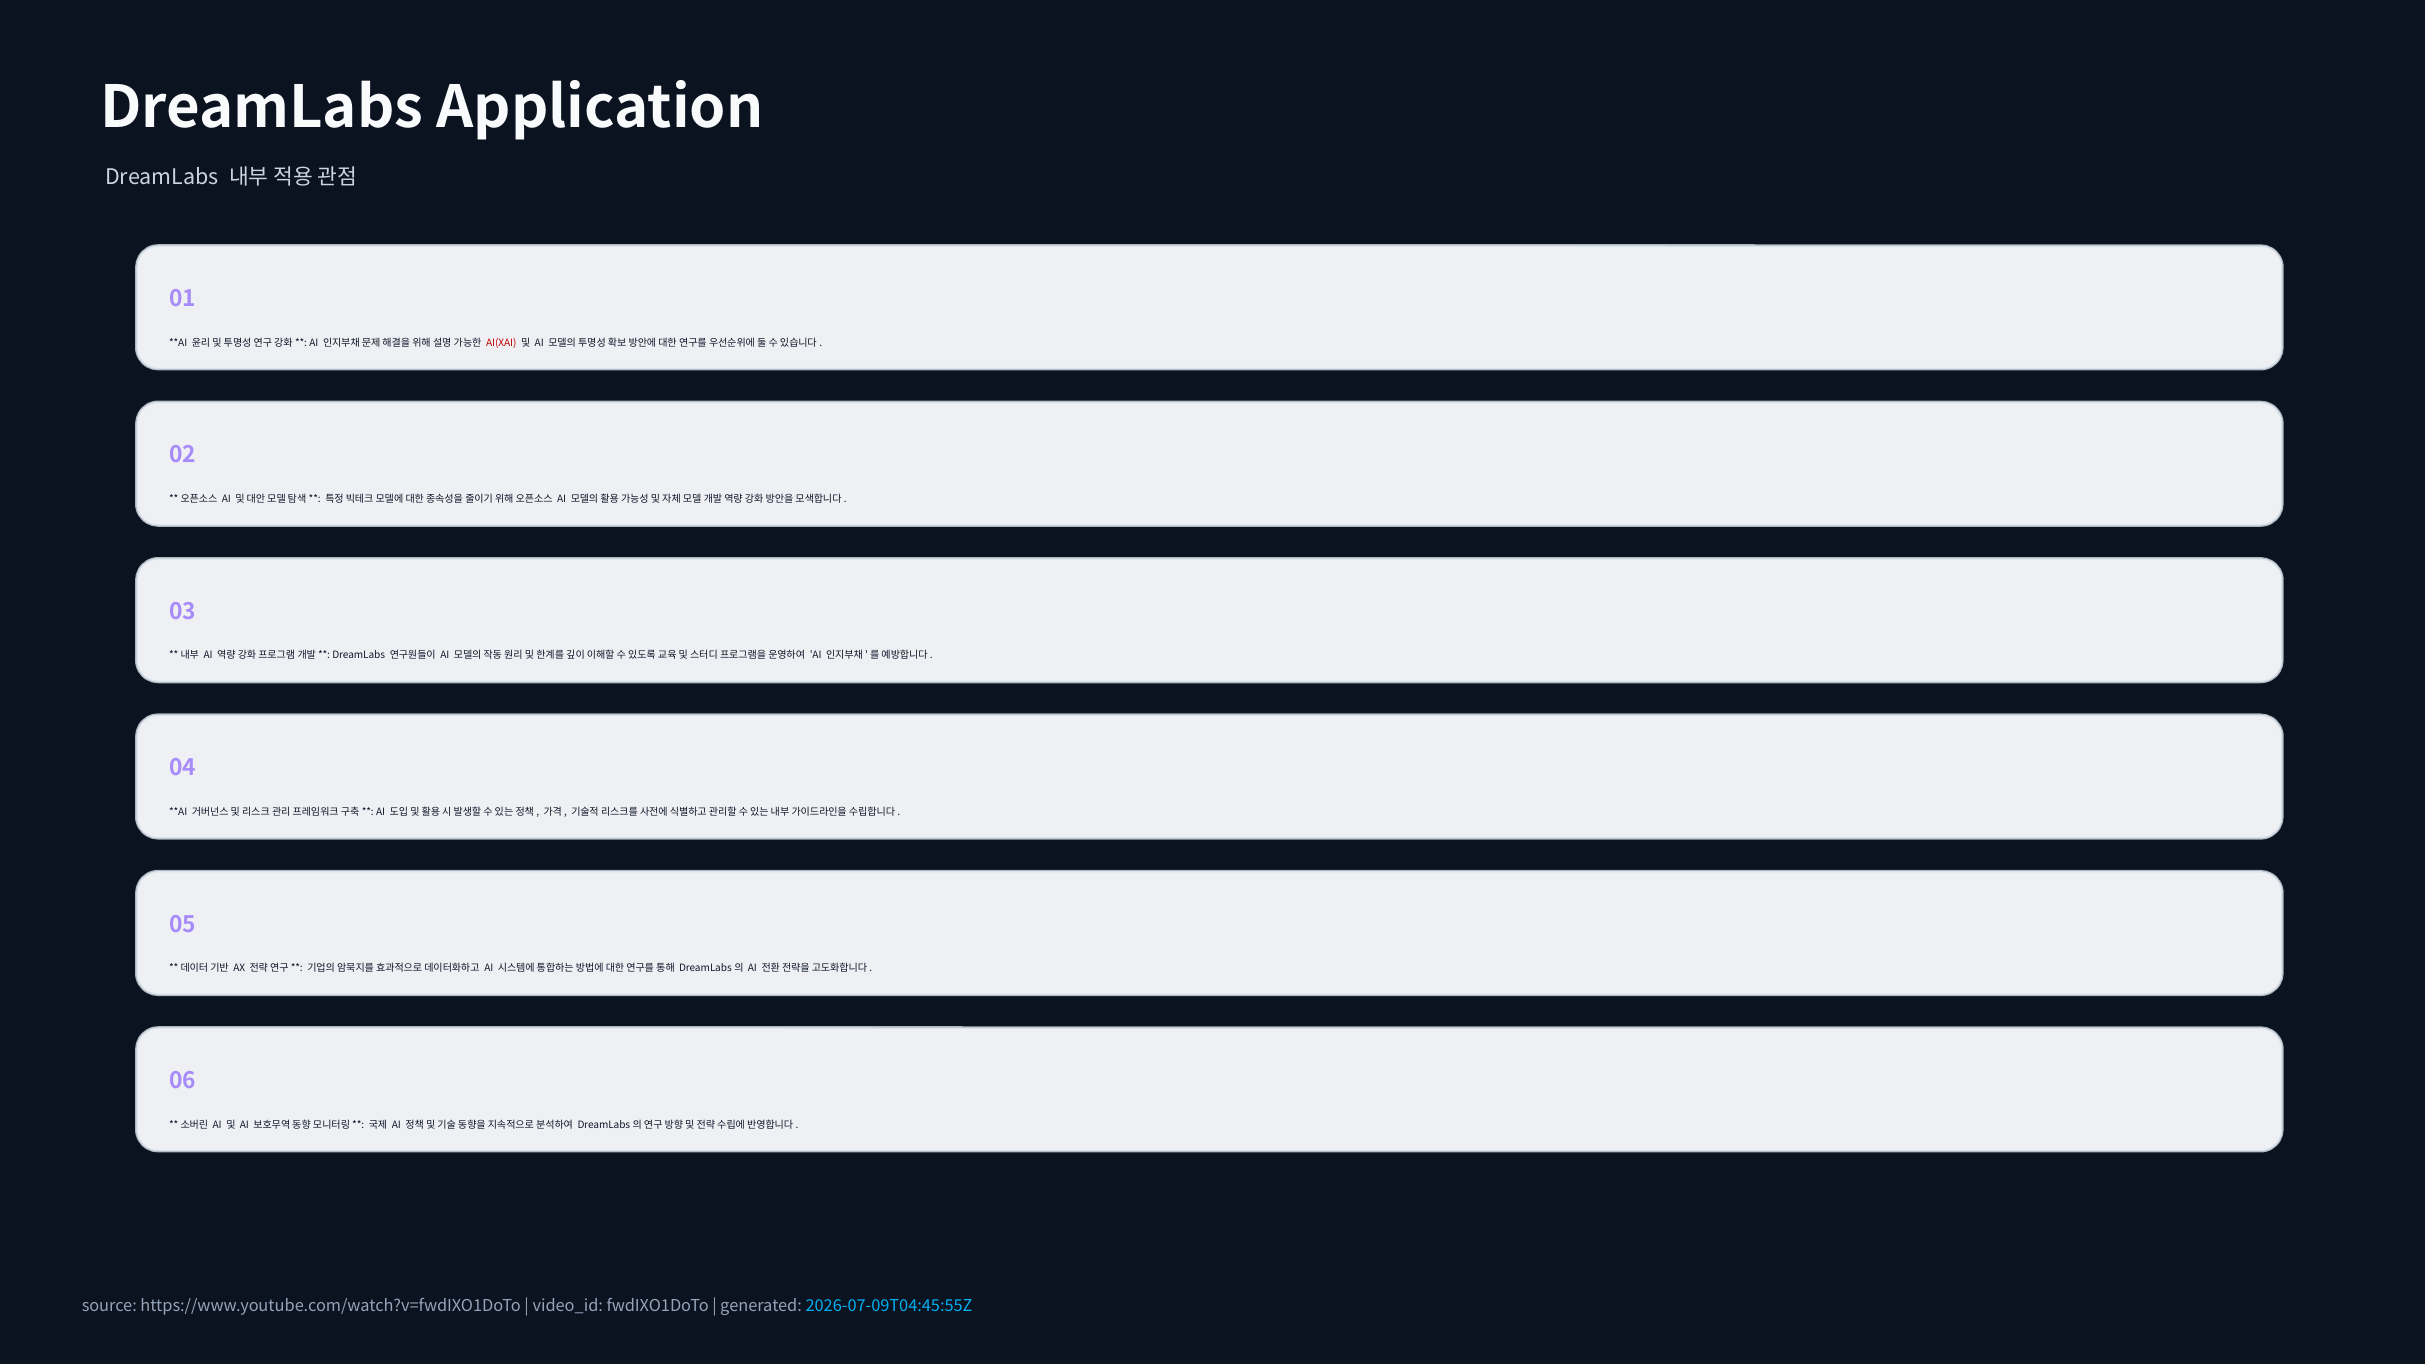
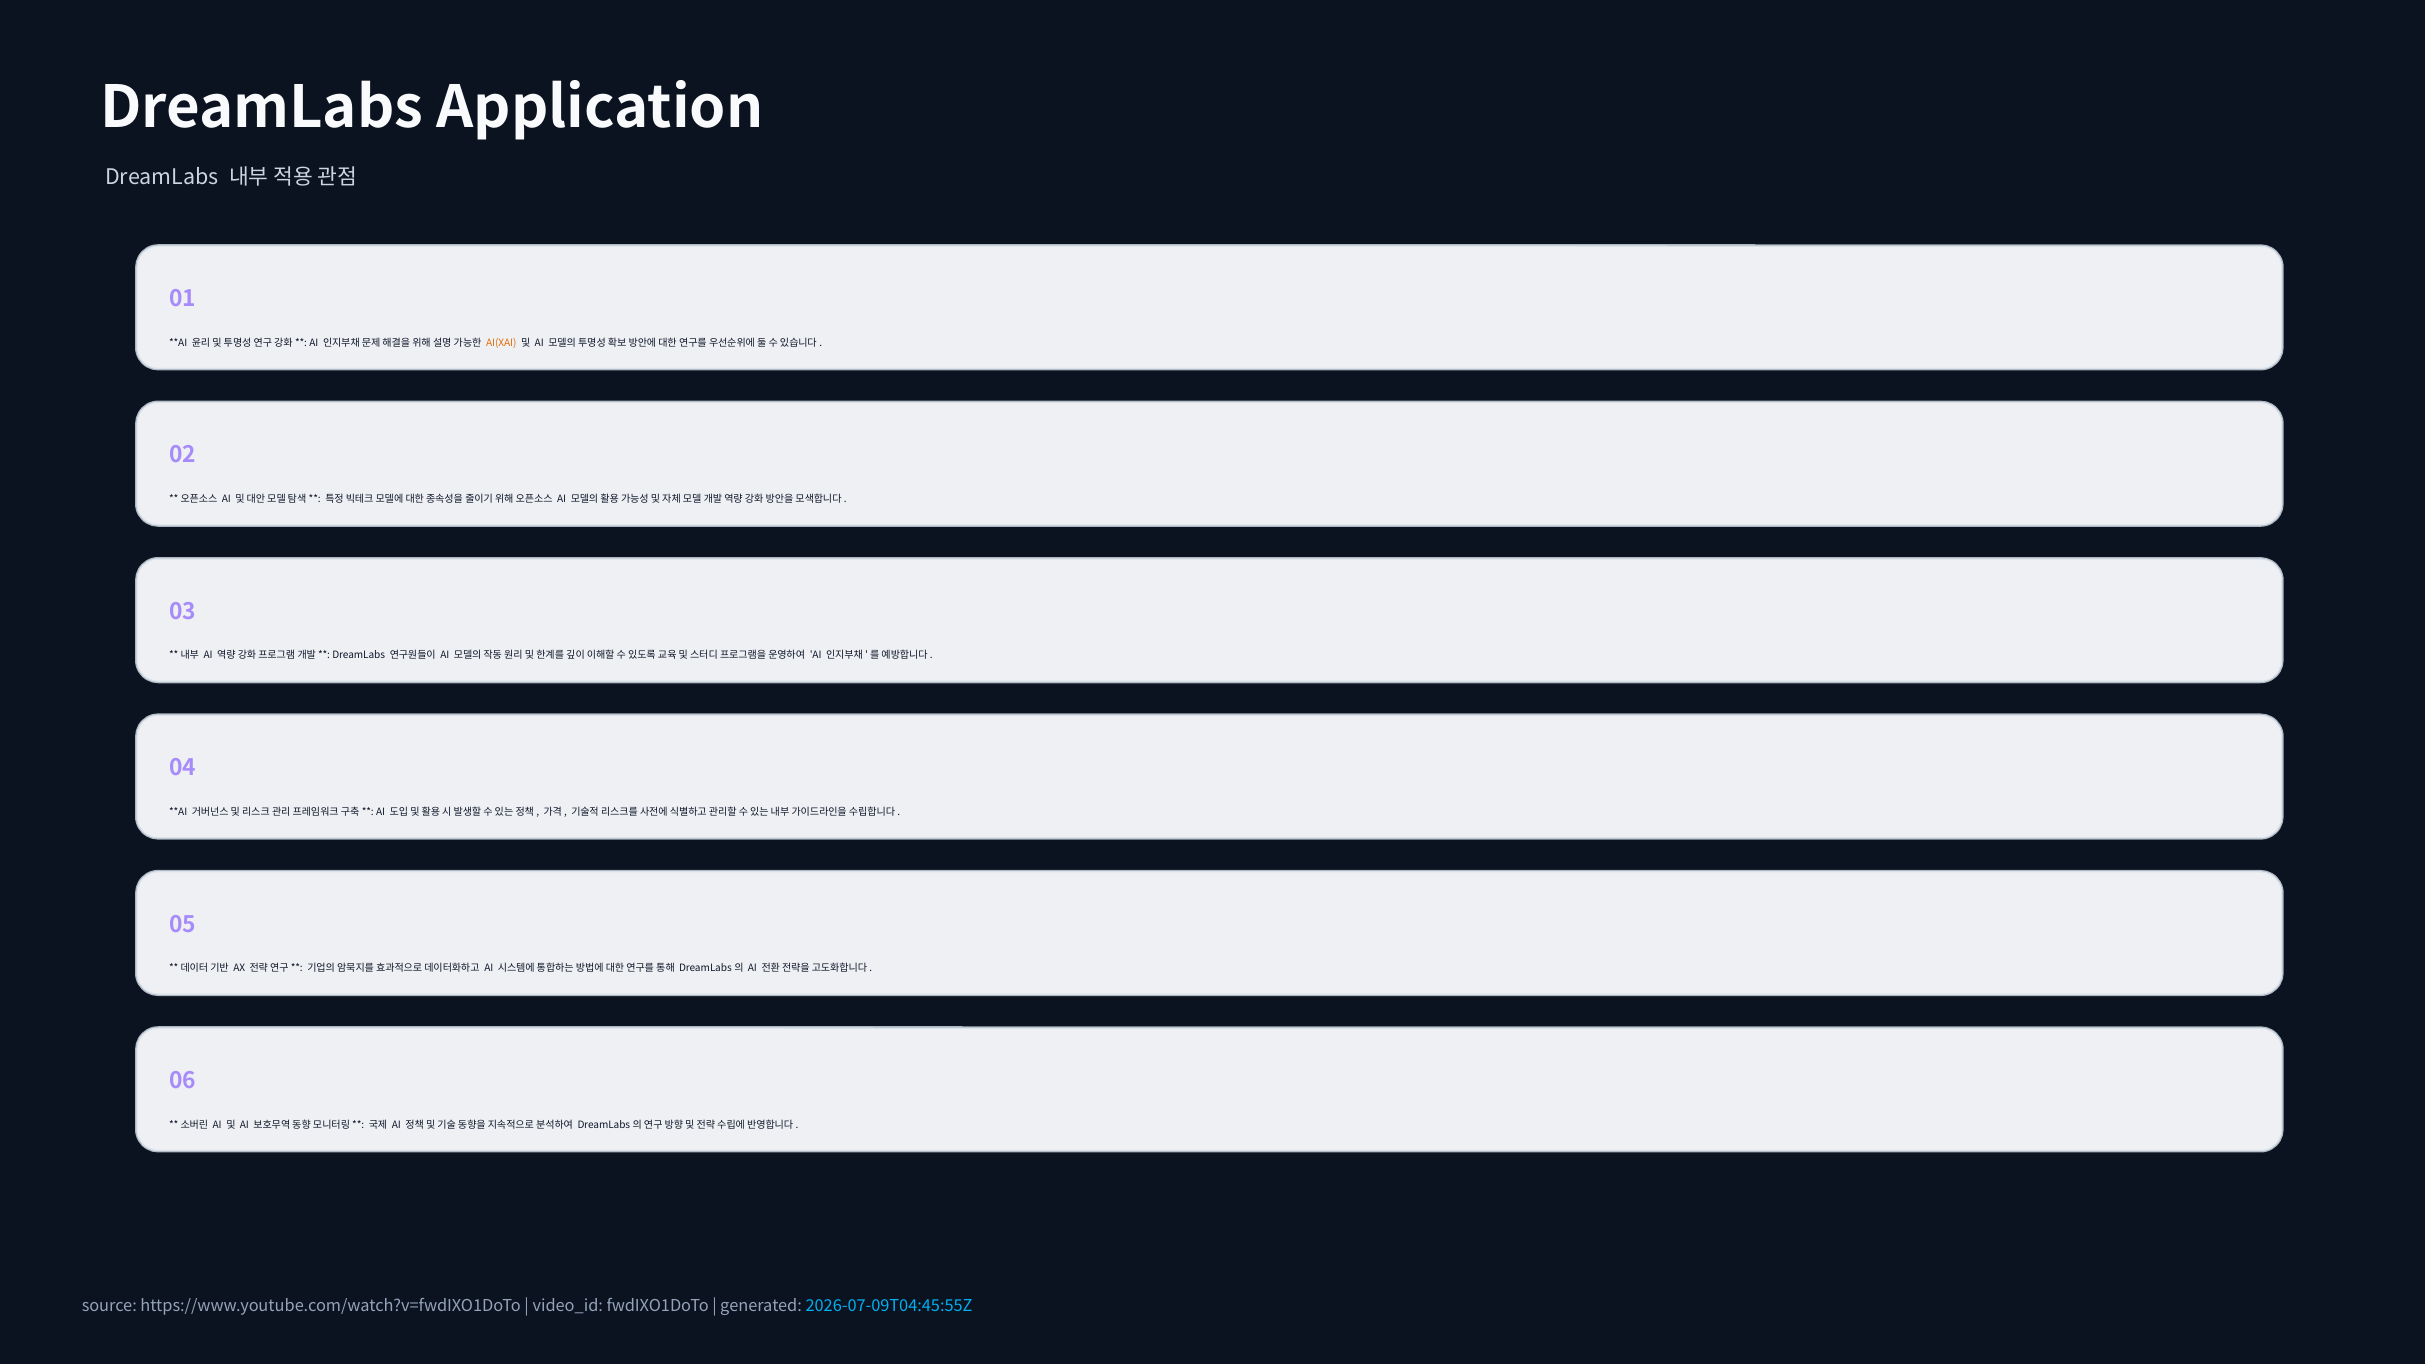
AI(XAI colour: red -> orange
